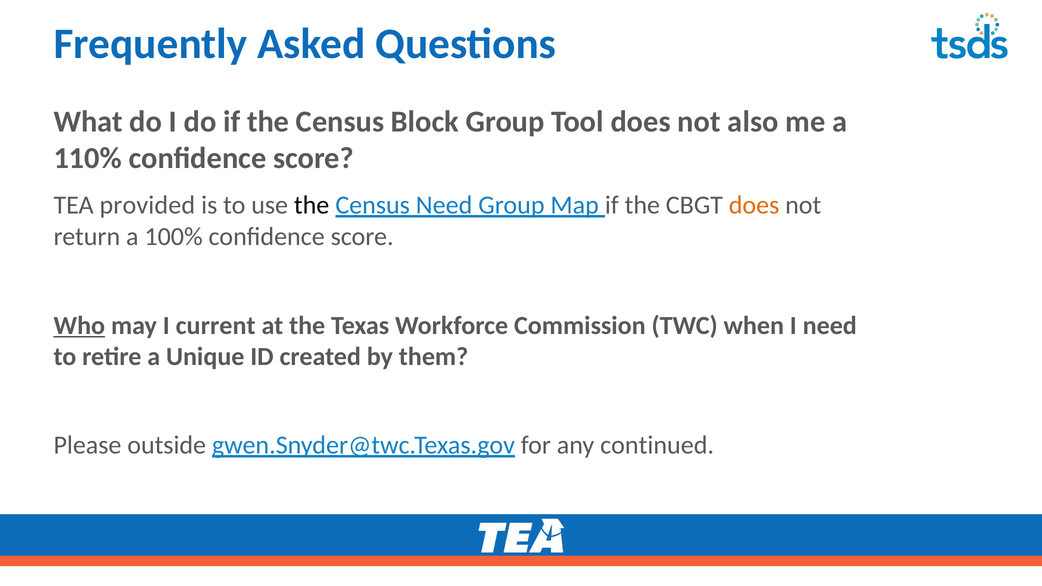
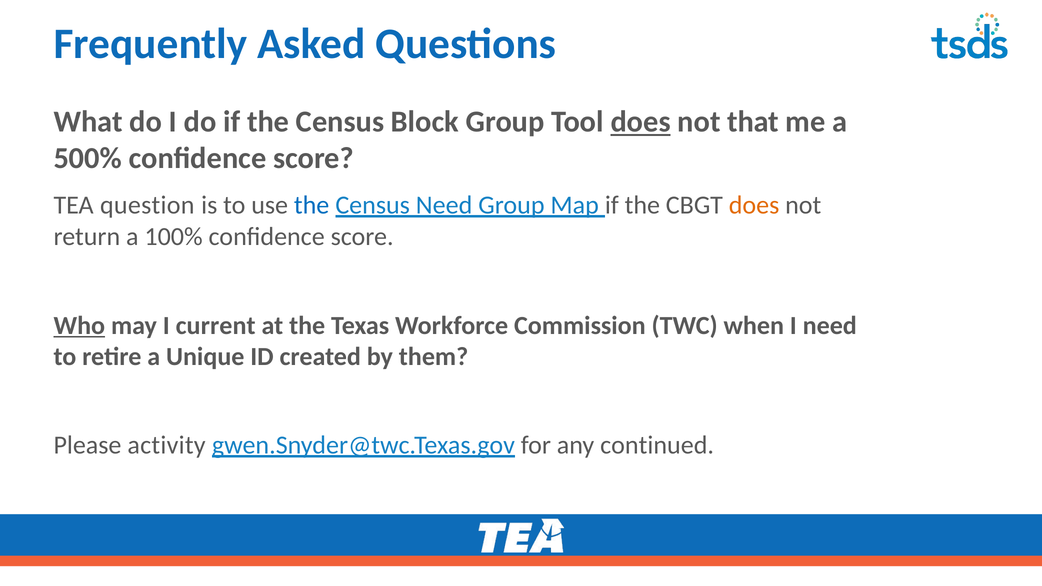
does at (641, 122) underline: none -> present
also: also -> that
110%: 110% -> 500%
provided: provided -> question
the at (312, 205) colour: black -> blue
outside: outside -> activity
